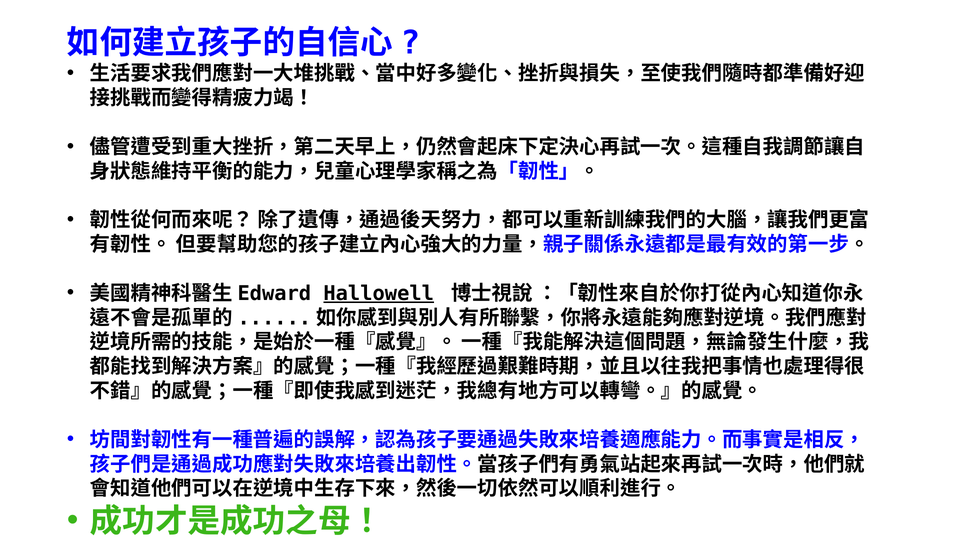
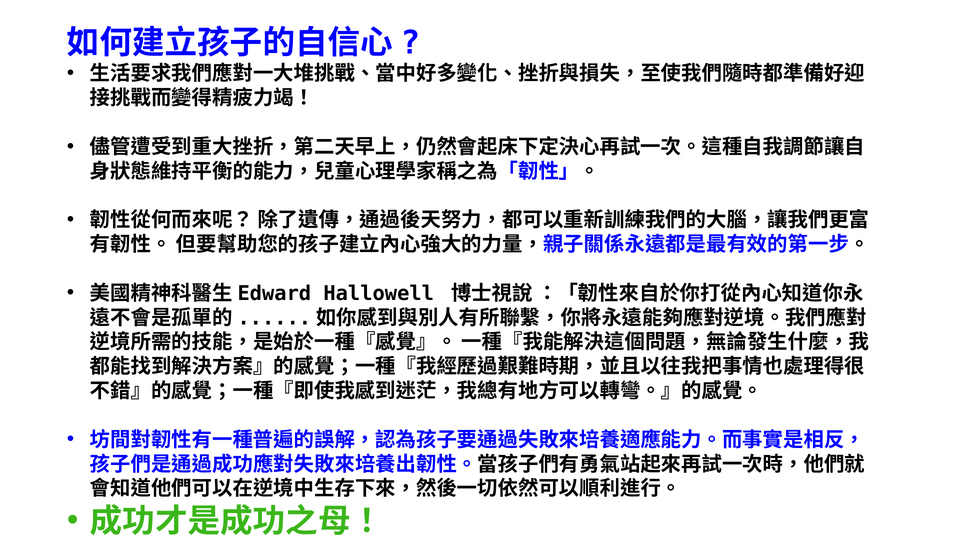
Hallowell underline: present -> none
